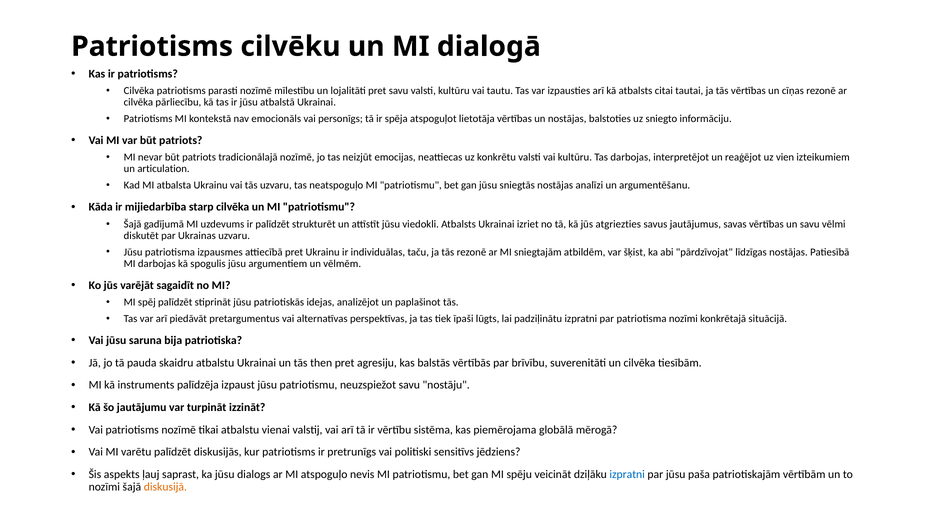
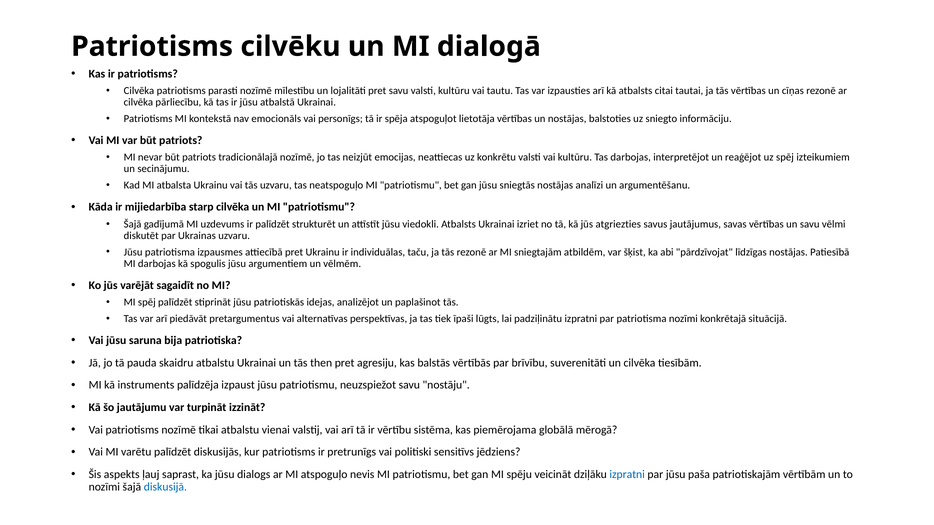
uz vien: vien -> spēj
articulation: articulation -> secinājumu
diskusijā colour: orange -> blue
